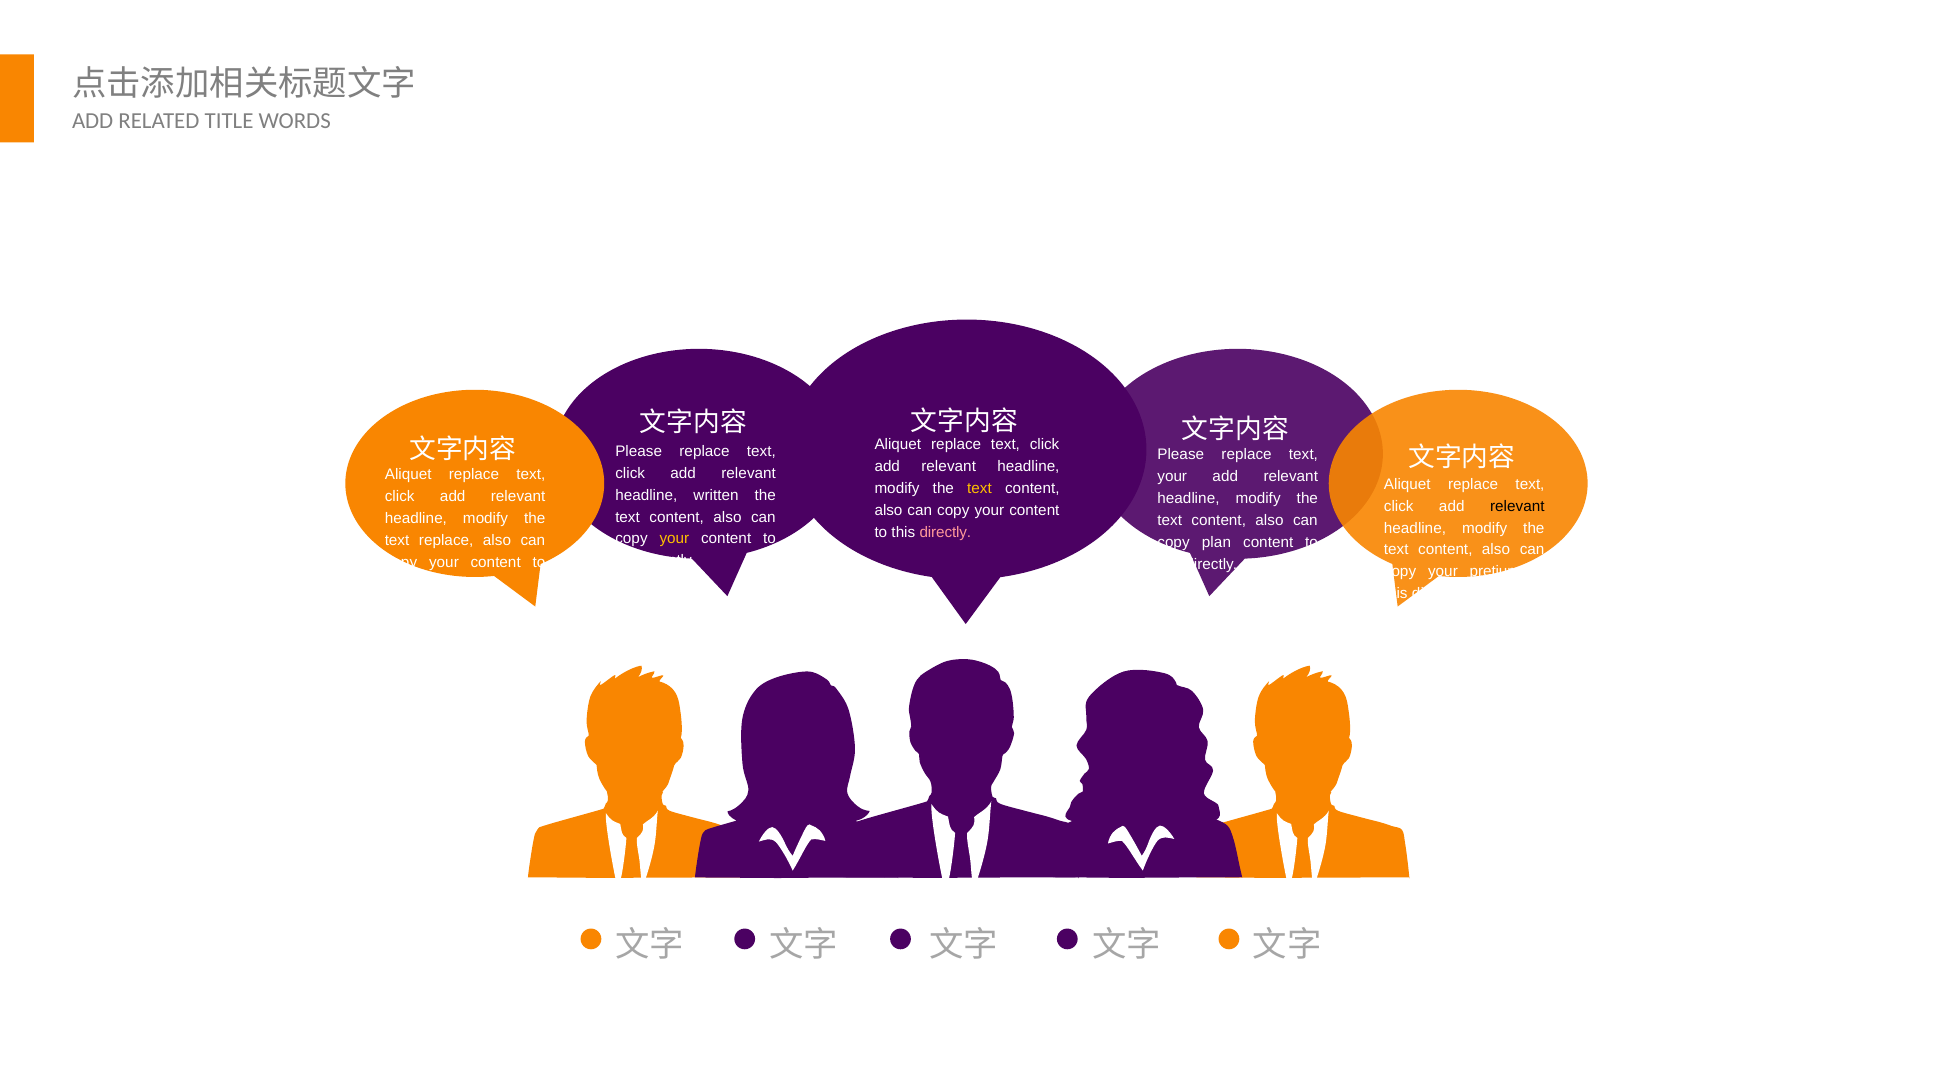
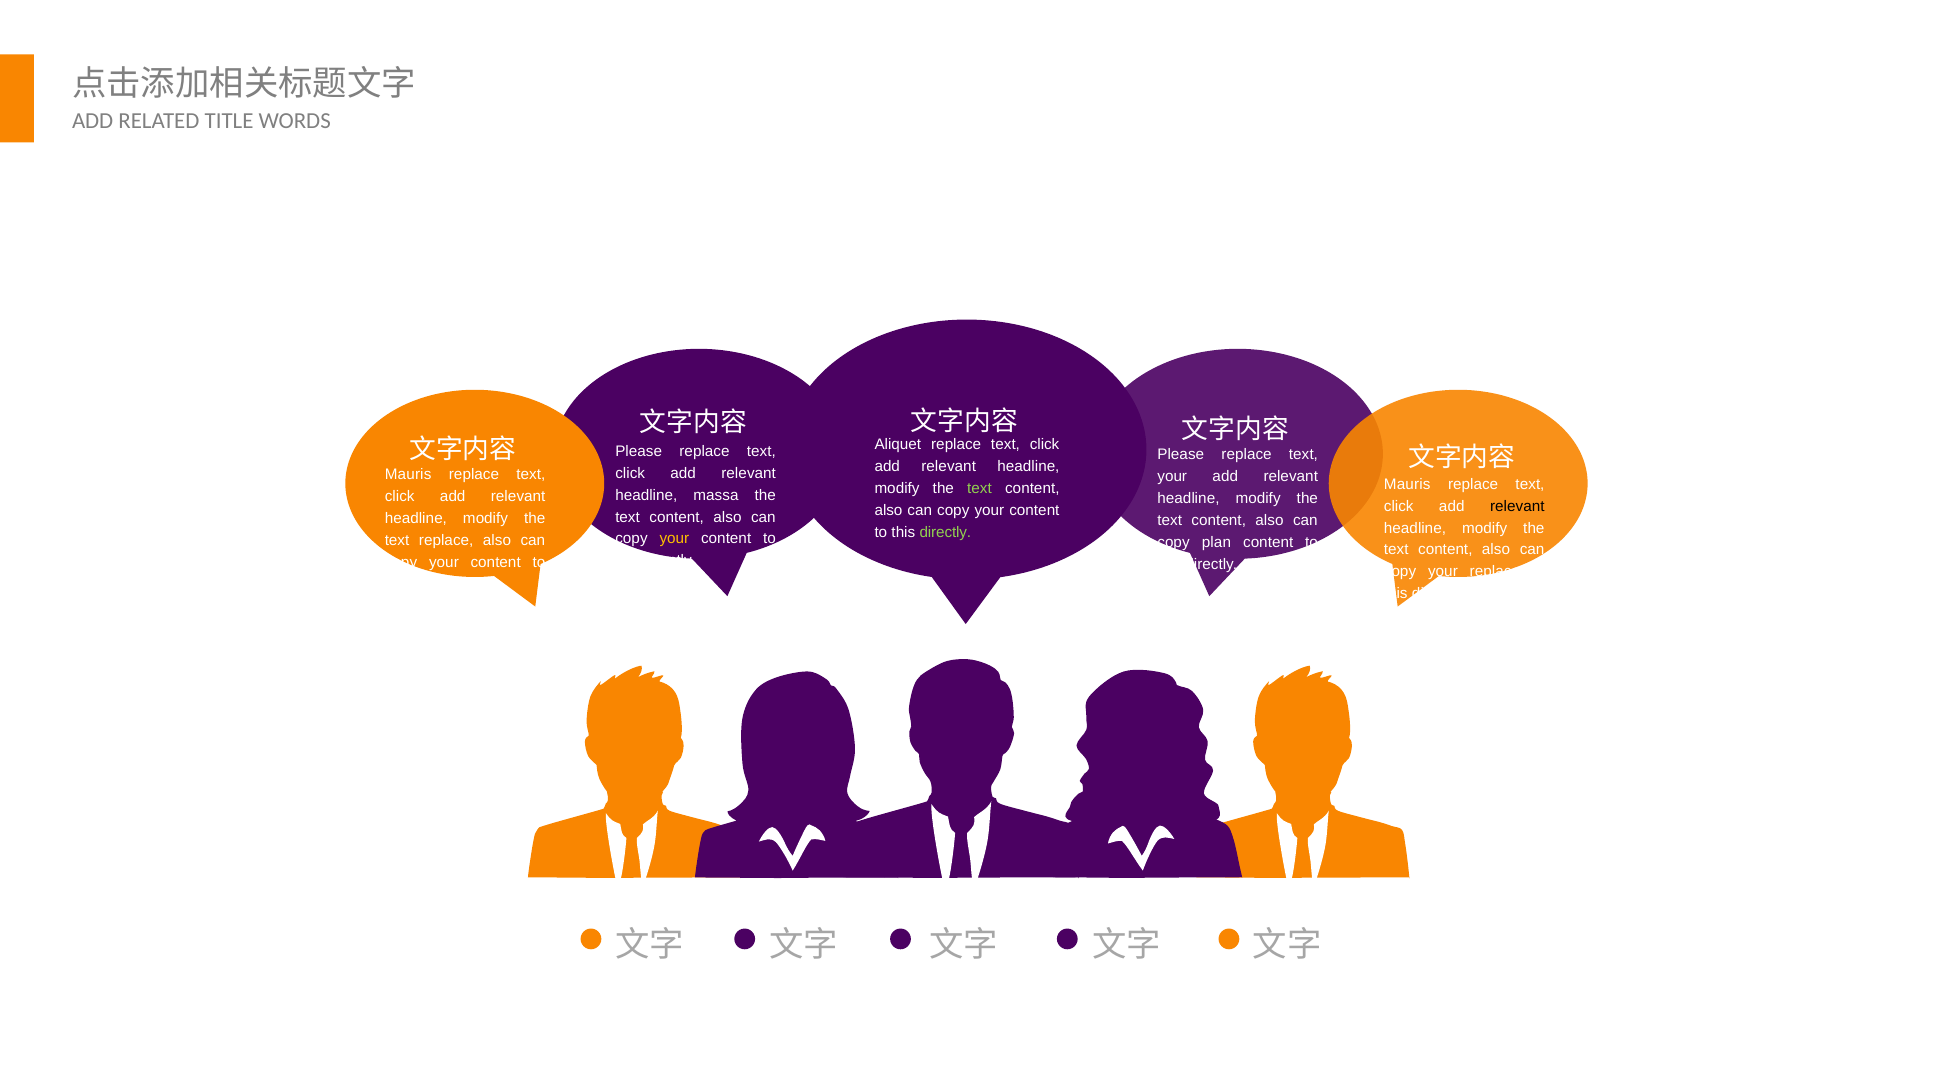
Aliquet at (408, 475): Aliquet -> Mauris
Aliquet at (1407, 484): Aliquet -> Mauris
text at (980, 489) colour: yellow -> light green
written: written -> massa
directly at (945, 533) colour: pink -> light green
your pretium: pretium -> replace
